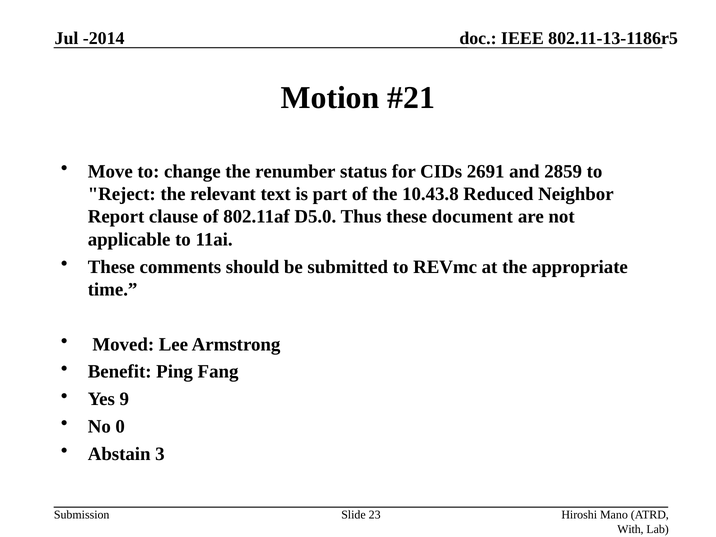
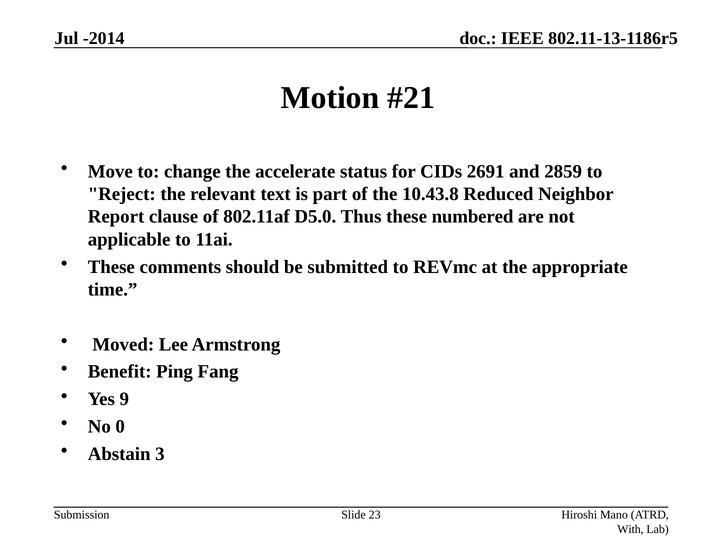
renumber: renumber -> accelerate
document: document -> numbered
